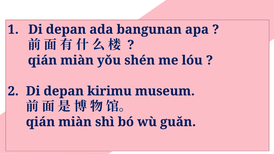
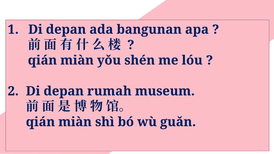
kirimu: kirimu -> rumah
